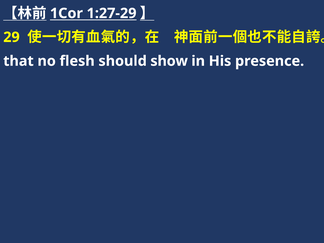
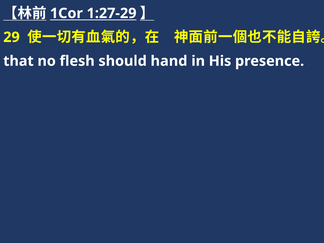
show: show -> hand
